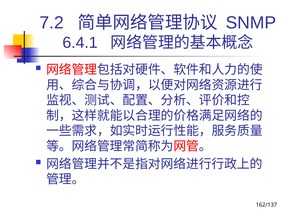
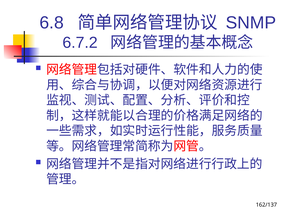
7.2: 7.2 -> 6.8
6.4.1: 6.4.1 -> 6.7.2
